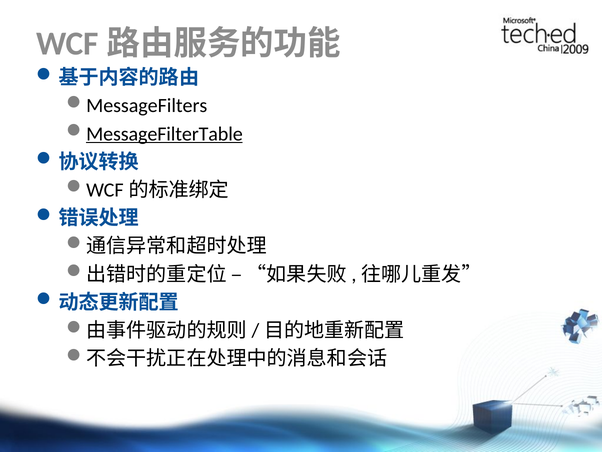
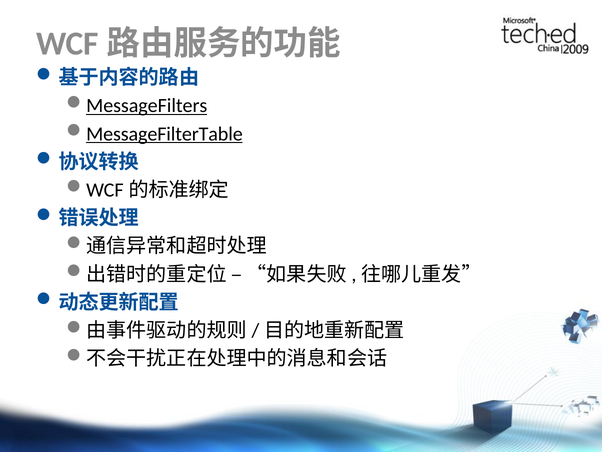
MessageFilters underline: none -> present
